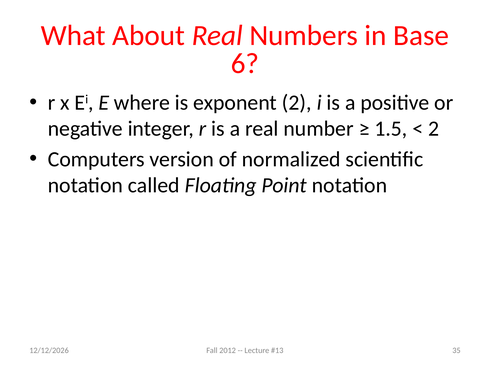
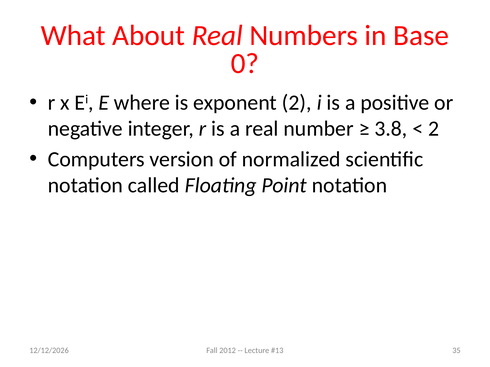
6: 6 -> 0
1.5: 1.5 -> 3.8
